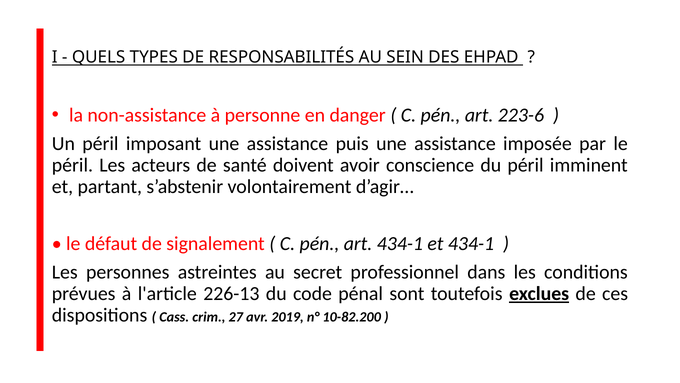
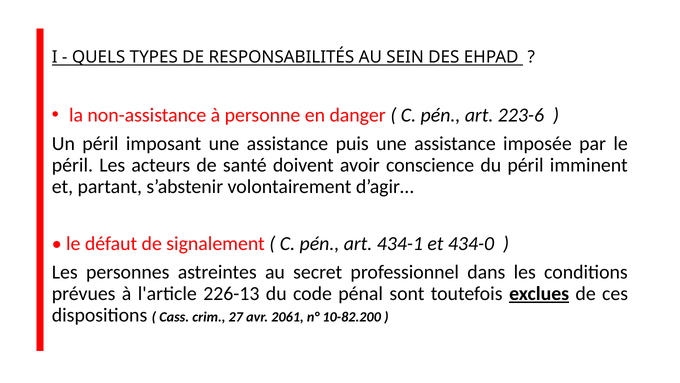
et 434-1: 434-1 -> 434-0
2019: 2019 -> 2061
